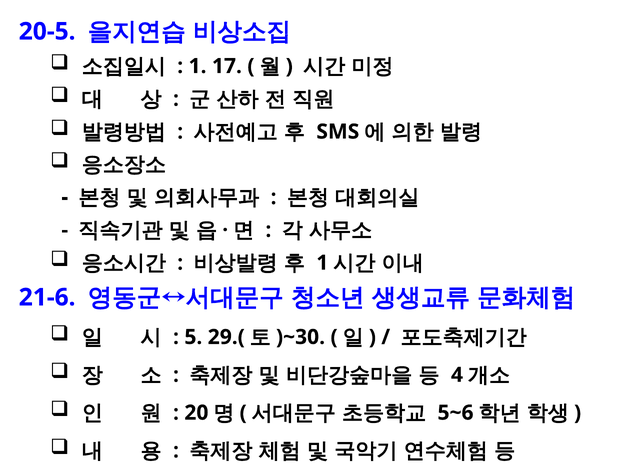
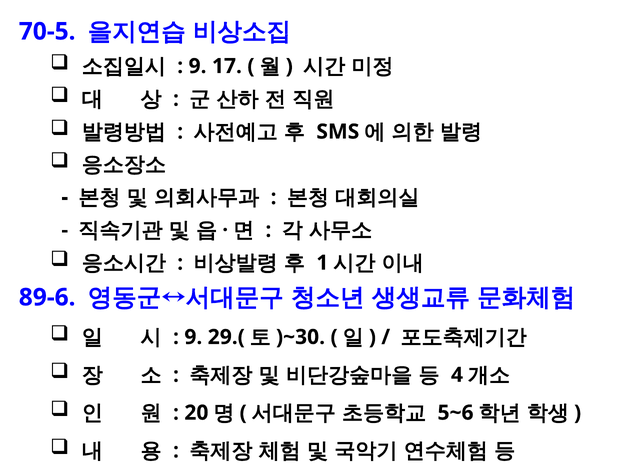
20-5: 20-5 -> 70-5
1 at (198, 66): 1 -> 9
21-6: 21-6 -> 89-6
5 at (193, 337): 5 -> 9
